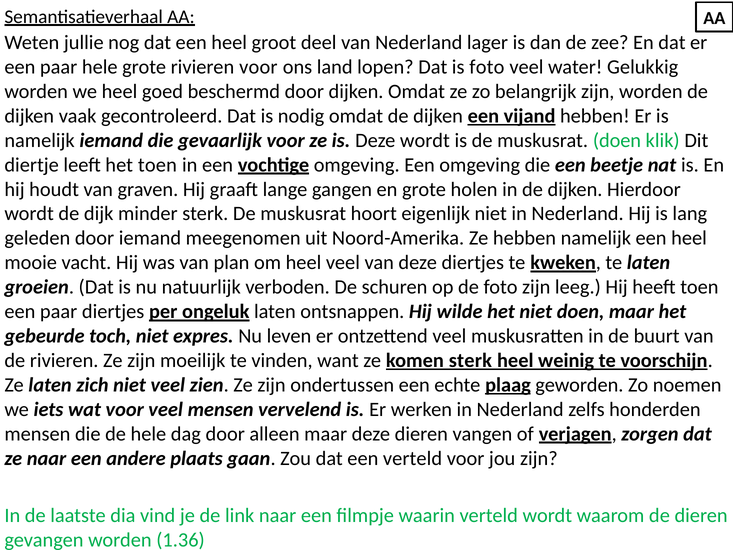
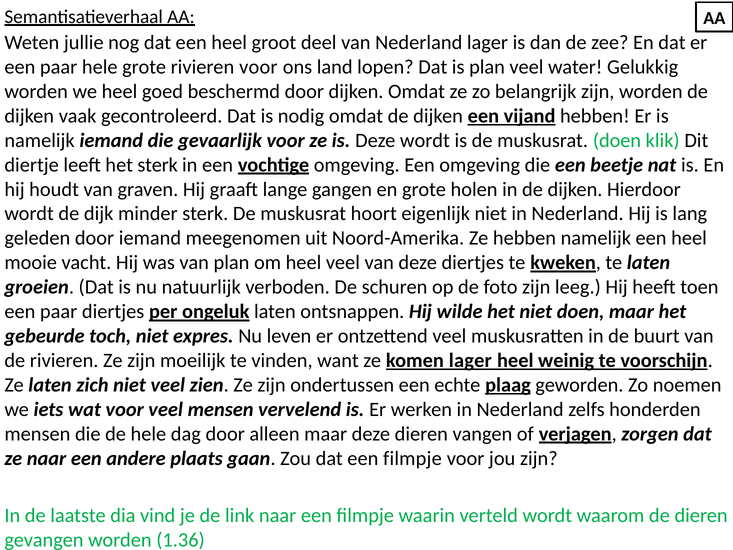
is foto: foto -> plan
het toen: toen -> sterk
komen sterk: sterk -> lager
dat een verteld: verteld -> filmpje
